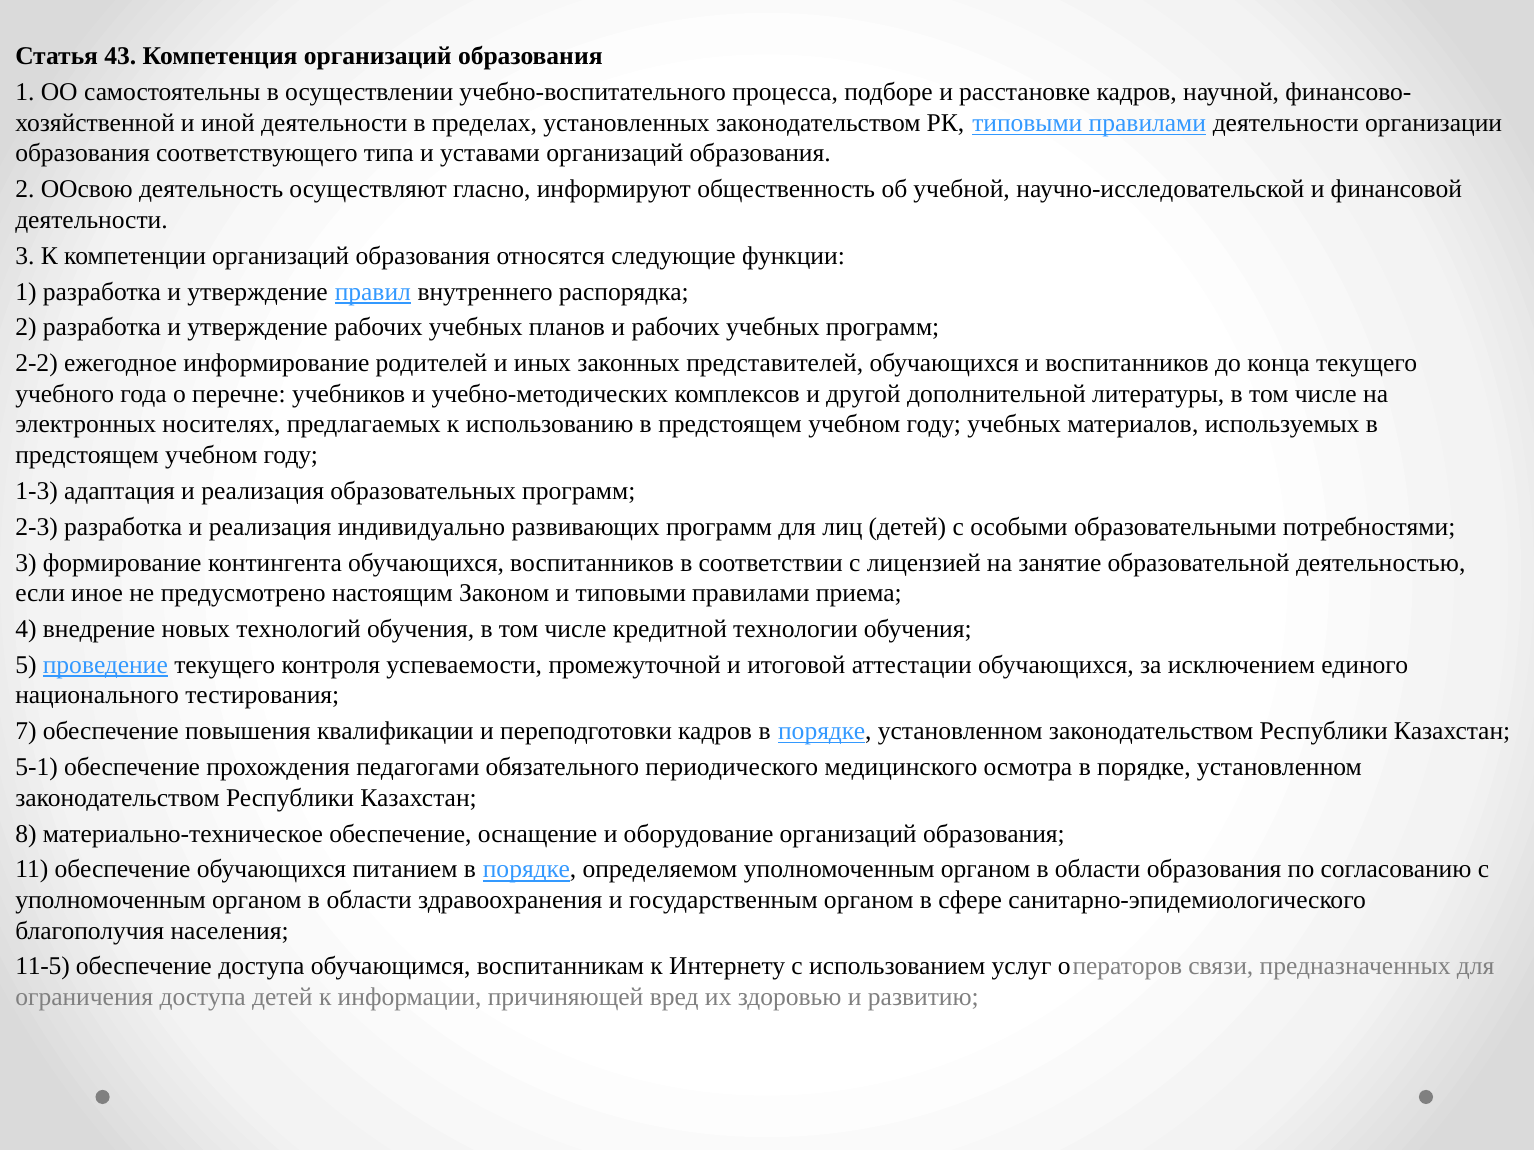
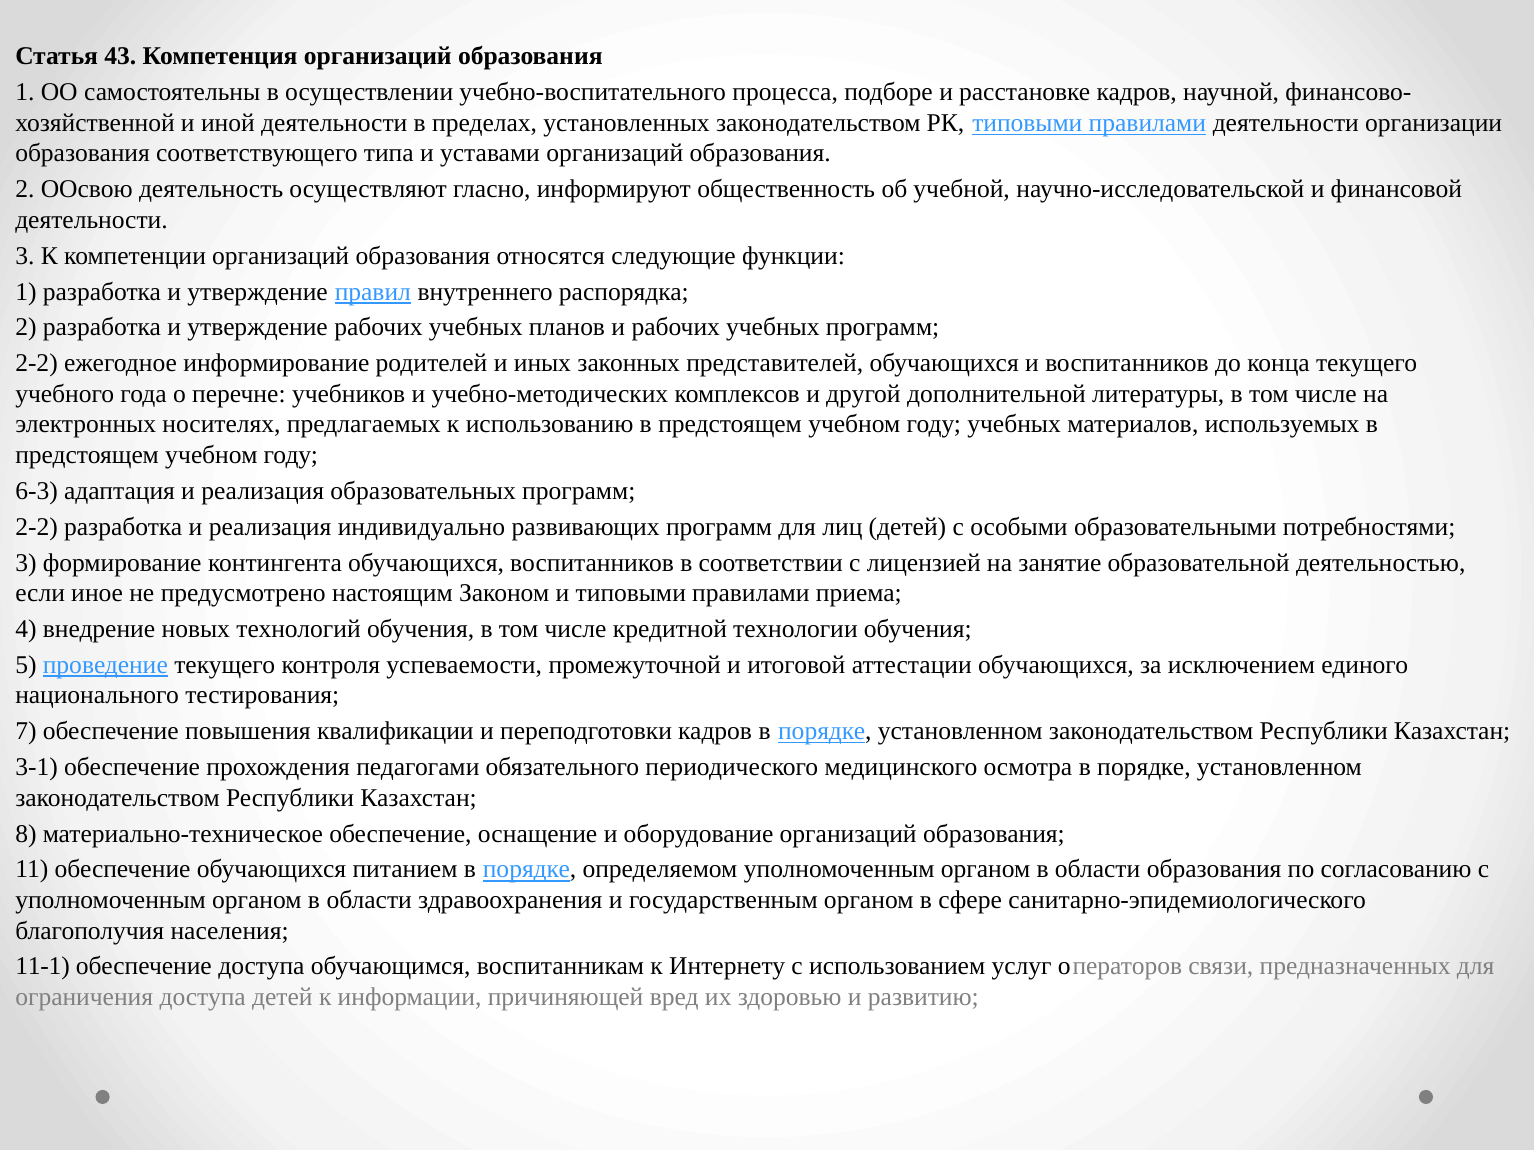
1-3: 1-3 -> 6-3
2-3 at (37, 527): 2-3 -> 2-2
5-1: 5-1 -> 3-1
11-5: 11-5 -> 11-1
